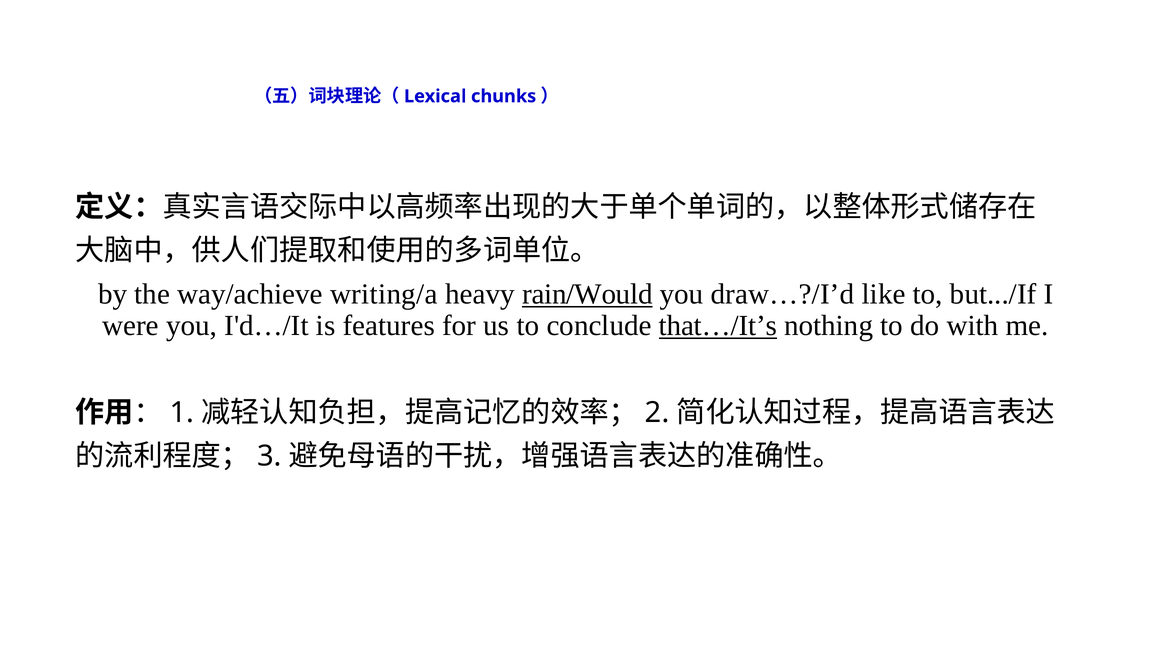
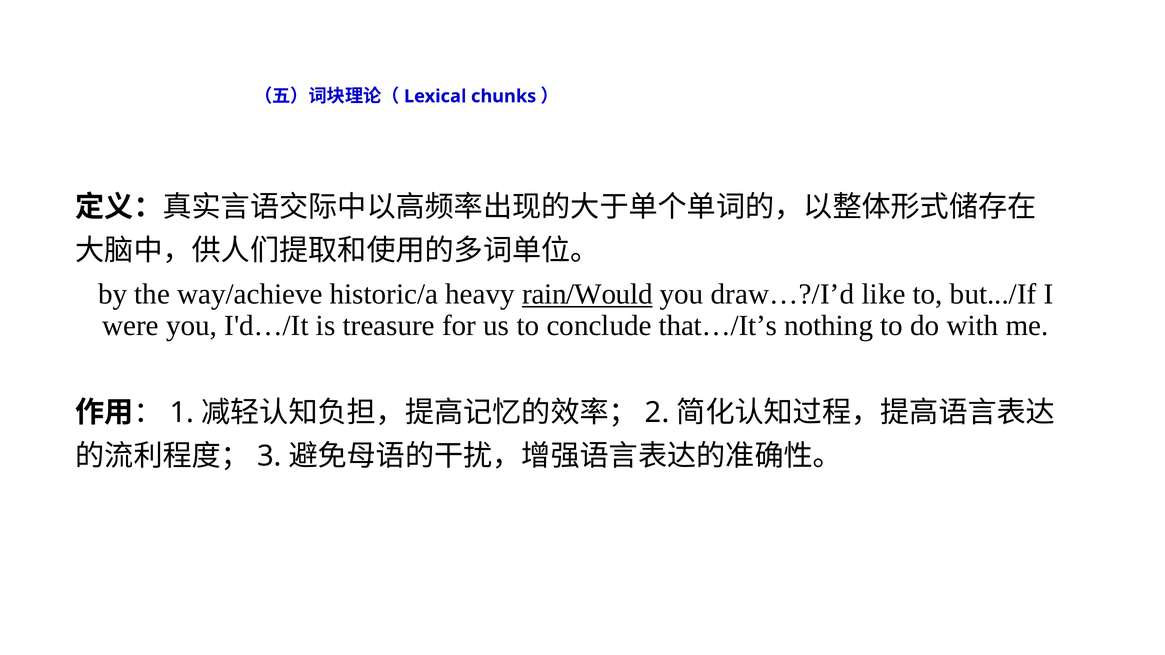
writing/a: writing/a -> historic/a
features: features -> treasure
that…/It’s underline: present -> none
